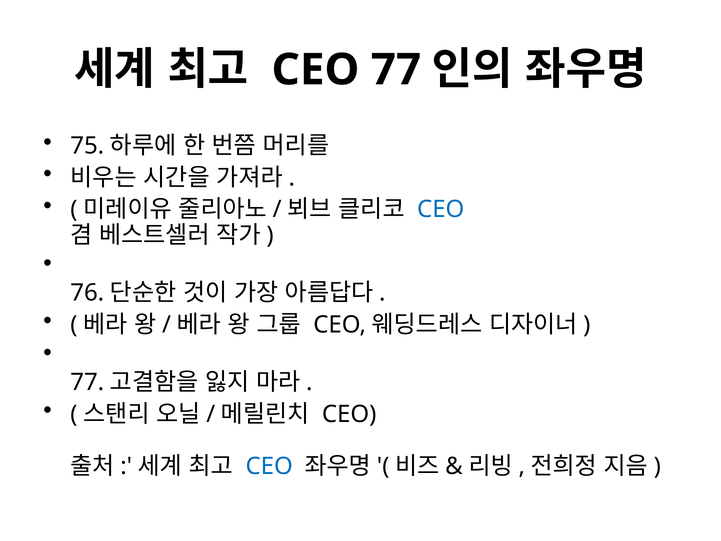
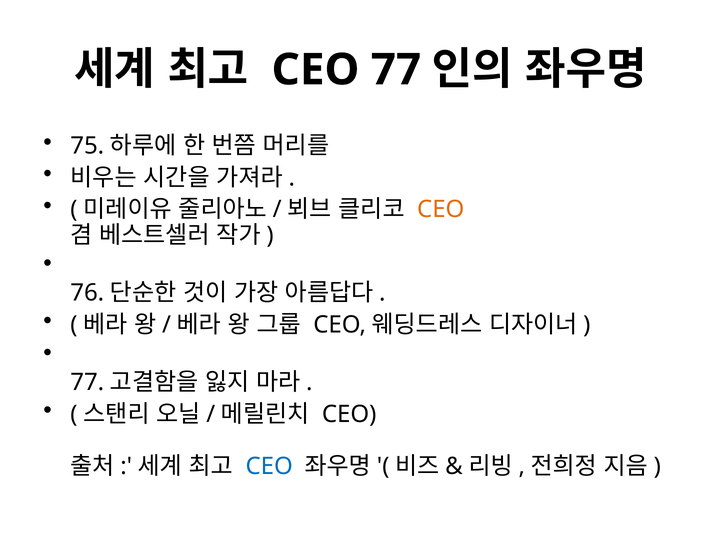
CEO at (441, 209) colour: blue -> orange
